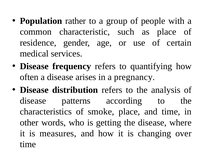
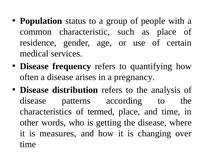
rather: rather -> status
smoke: smoke -> termed
